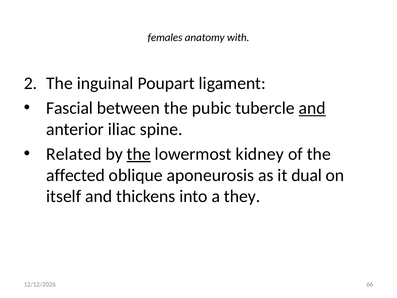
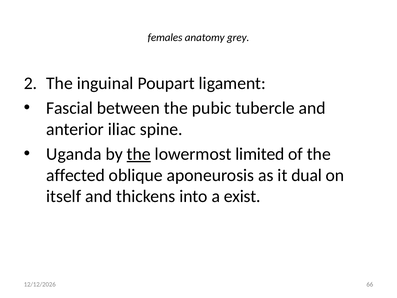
with: with -> grey
and at (312, 108) underline: present -> none
Related: Related -> Uganda
kidney: kidney -> limited
they: they -> exist
